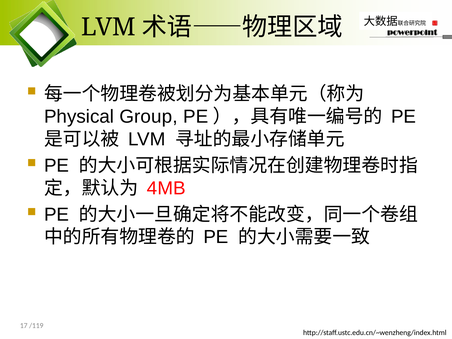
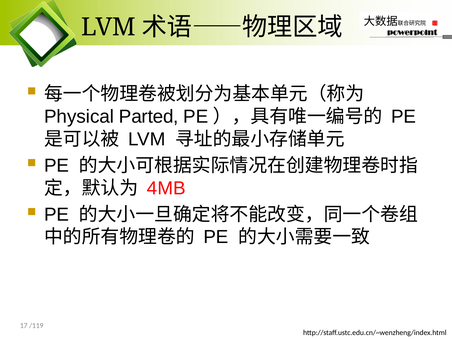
Group: Group -> Parted
